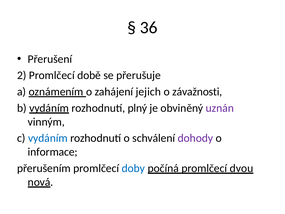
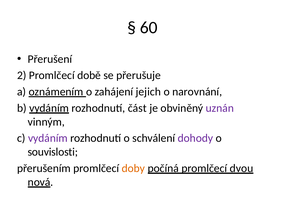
36: 36 -> 60
závažnosti: závažnosti -> narovnání
plný: plný -> část
vydáním at (48, 138) colour: blue -> purple
informace: informace -> souvislosti
doby colour: blue -> orange
